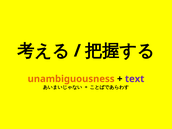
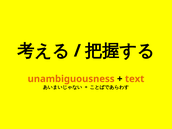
text colour: purple -> orange
